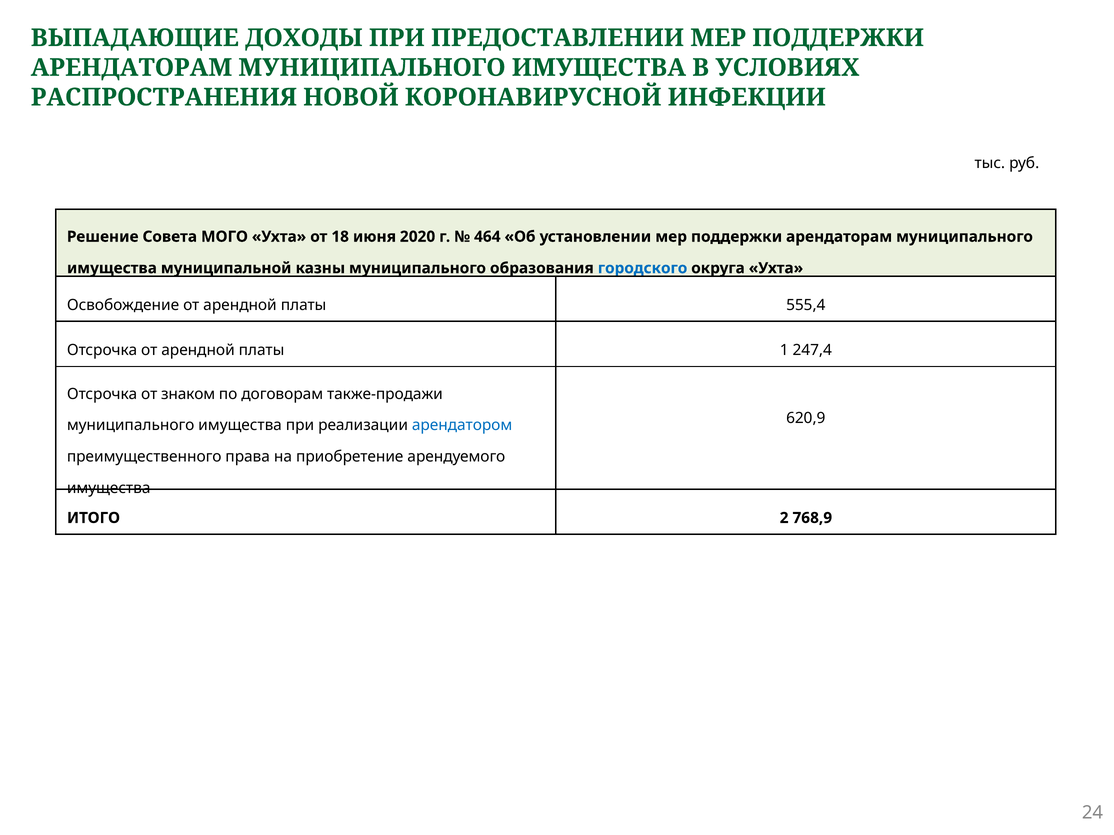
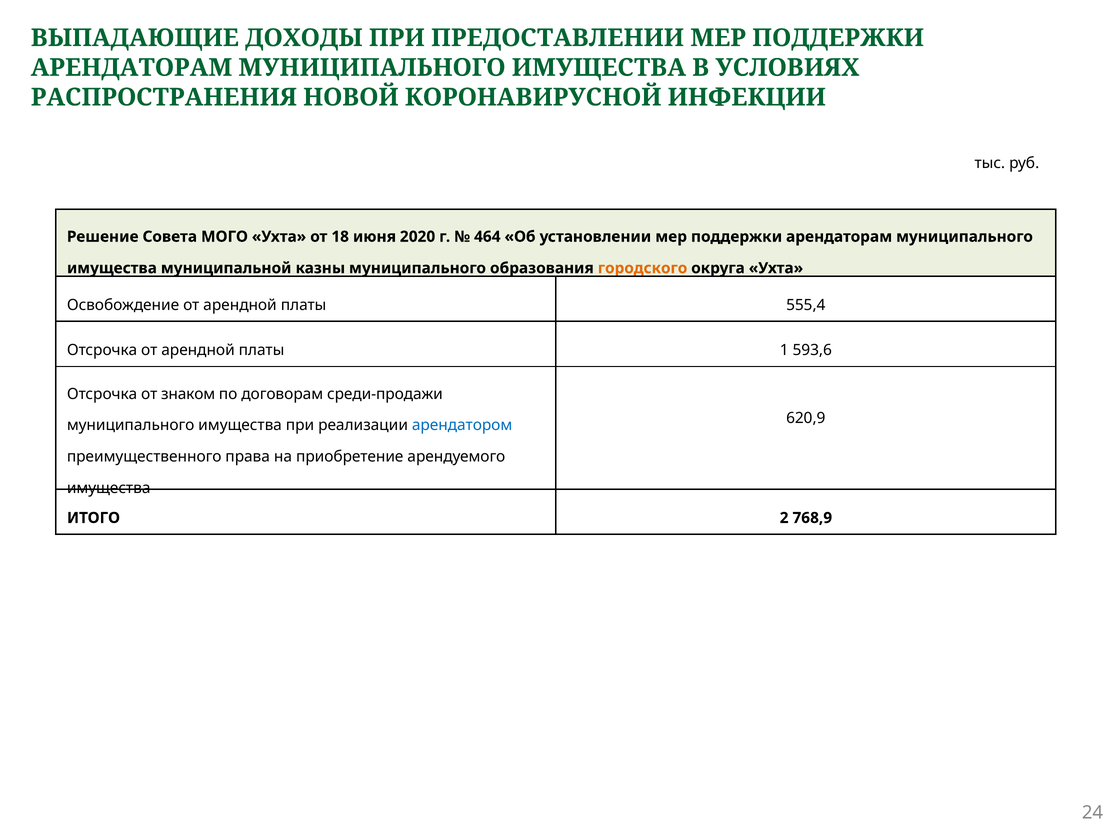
городского colour: blue -> orange
247,4: 247,4 -> 593,6
также-продажи: также-продажи -> среди-продажи
